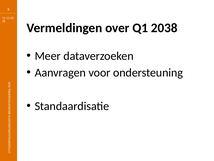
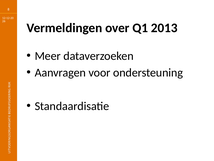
2038: 2038 -> 2013
